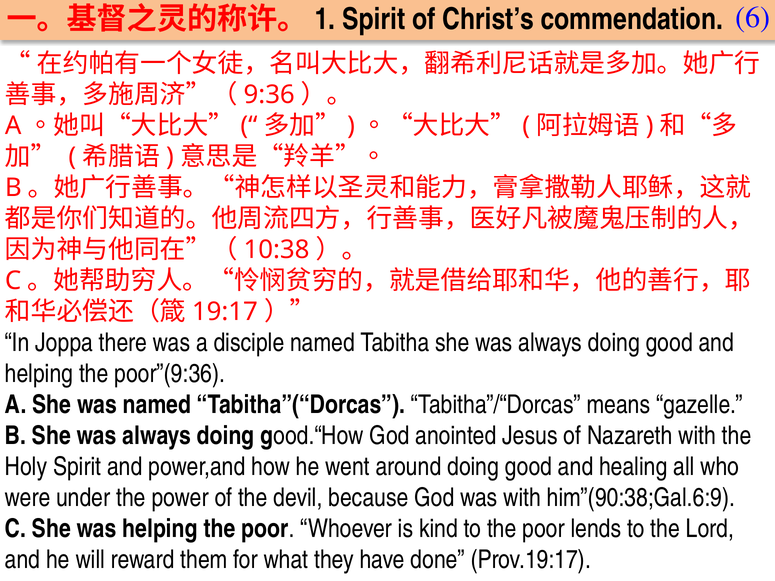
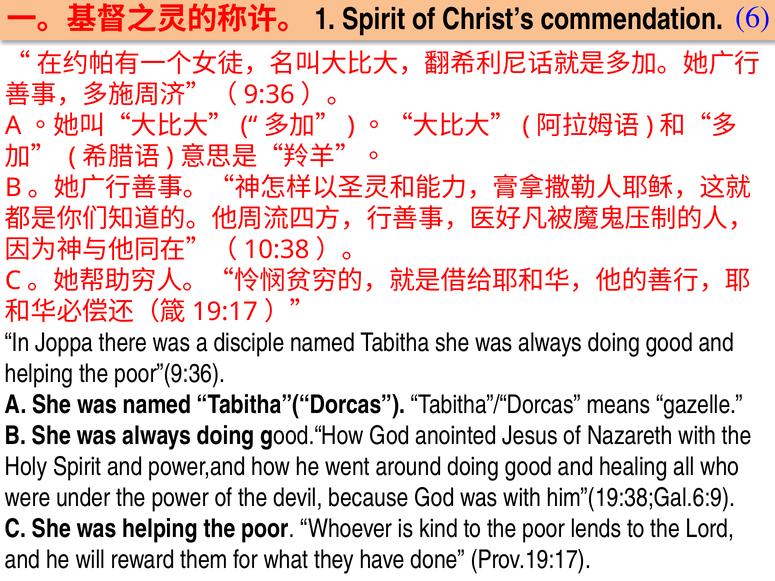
him”(90:38;Gal.6:9: him”(90:38;Gal.6:9 -> him”(19:38;Gal.6:9
